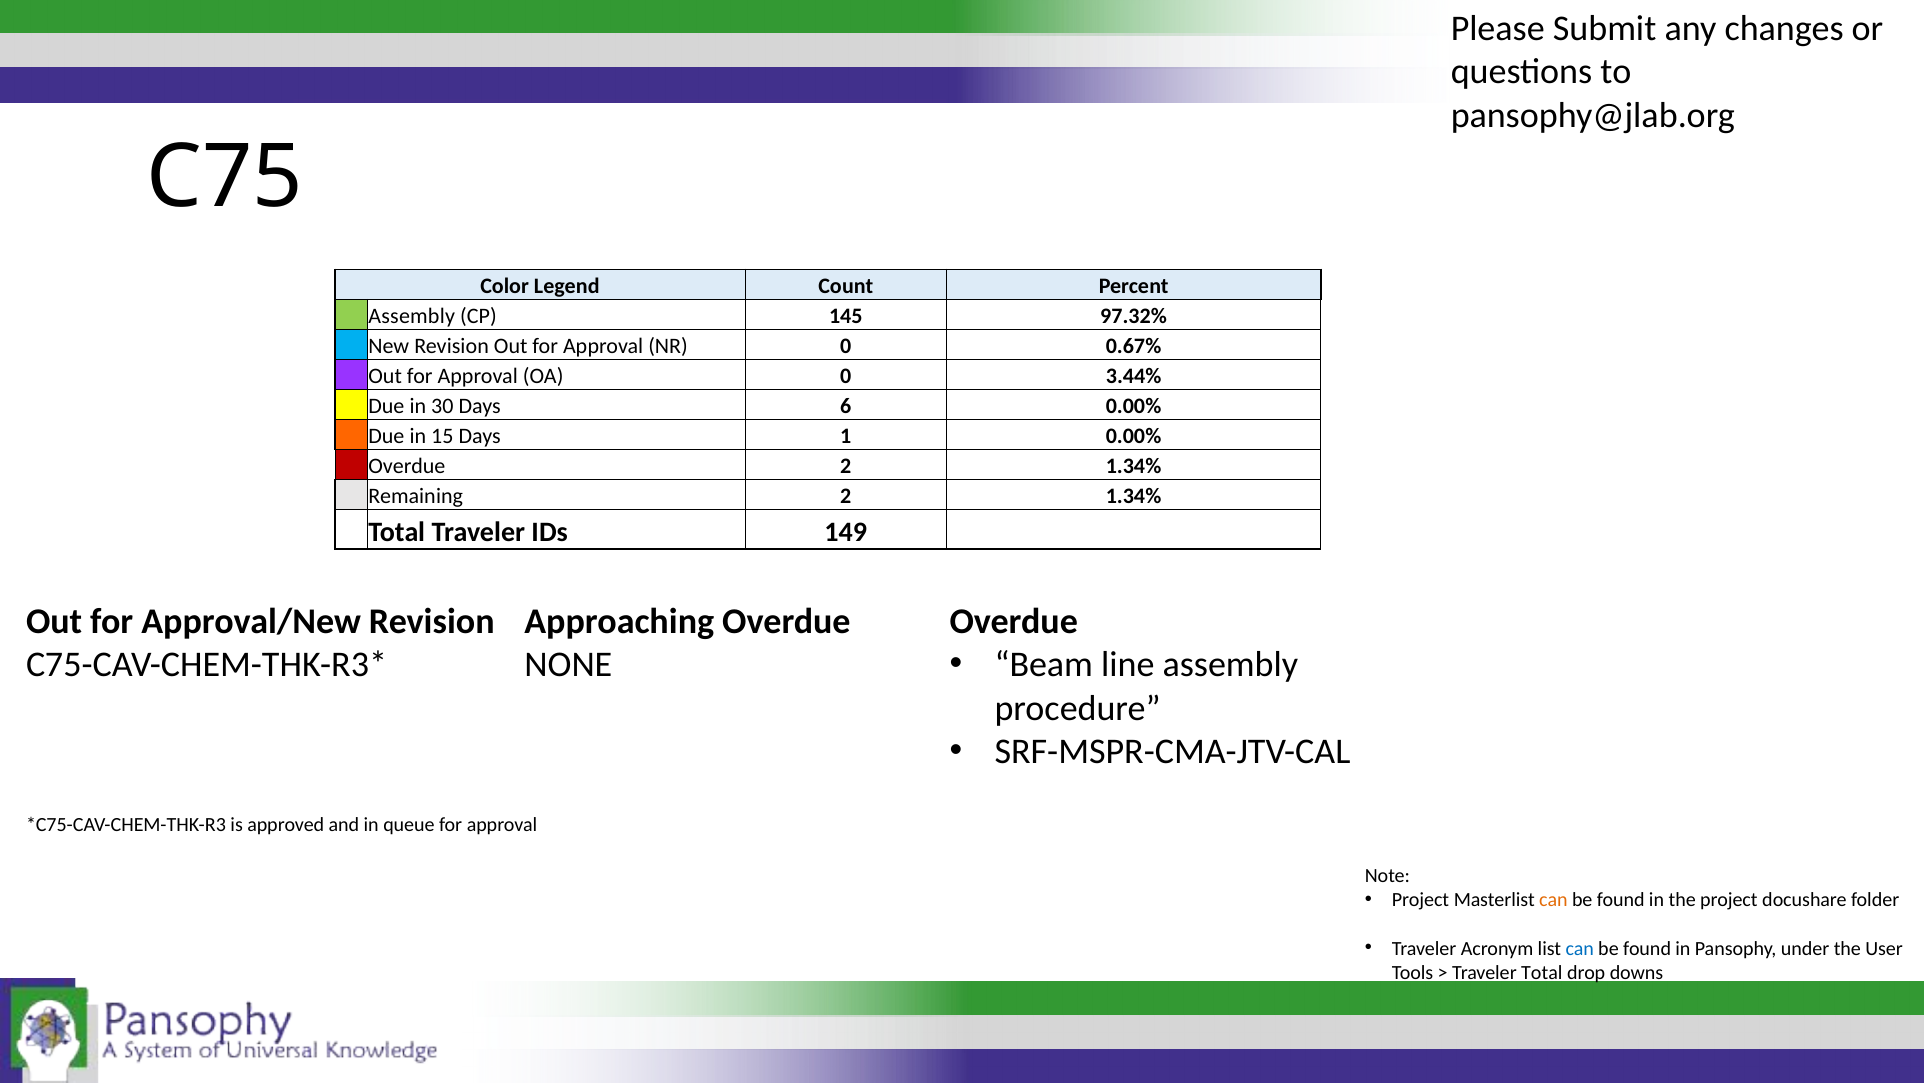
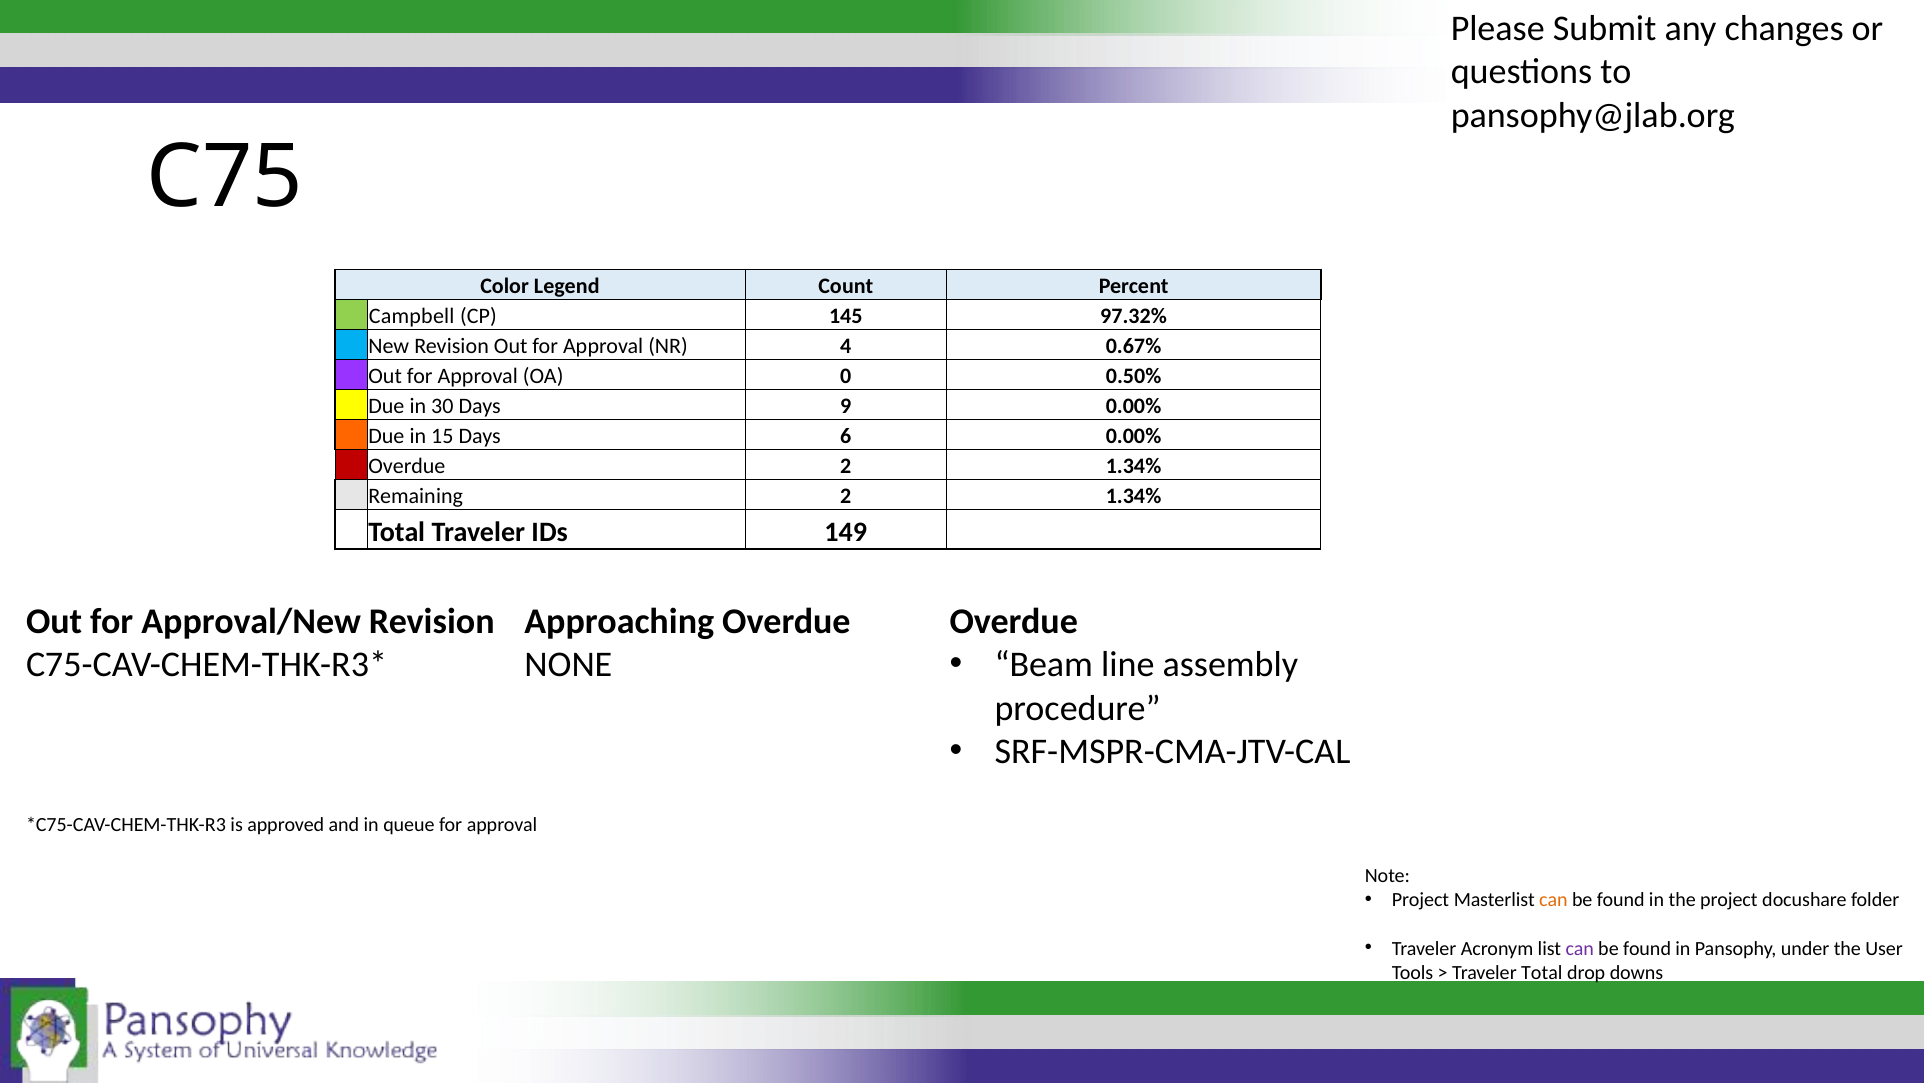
CP Assembly: Assembly -> Campbell
NR 0: 0 -> 4
3.44%: 3.44% -> 0.50%
6: 6 -> 9
1: 1 -> 6
can at (1580, 948) colour: blue -> purple
